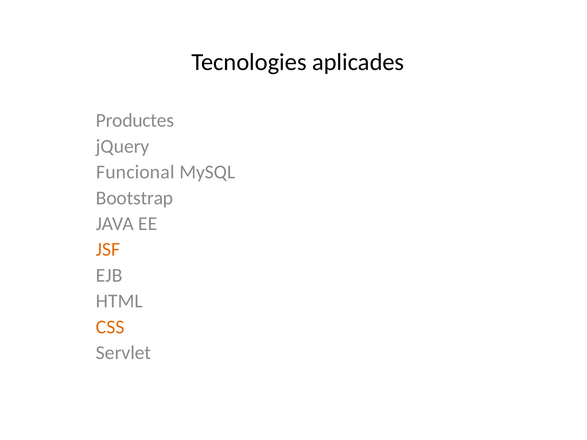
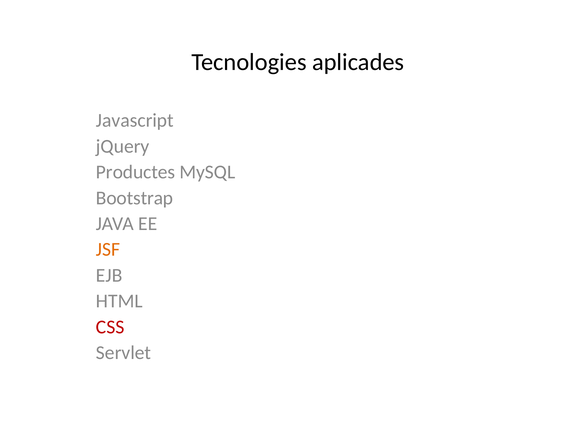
Productes: Productes -> Javascript
Funcional: Funcional -> Productes
CSS colour: orange -> red
